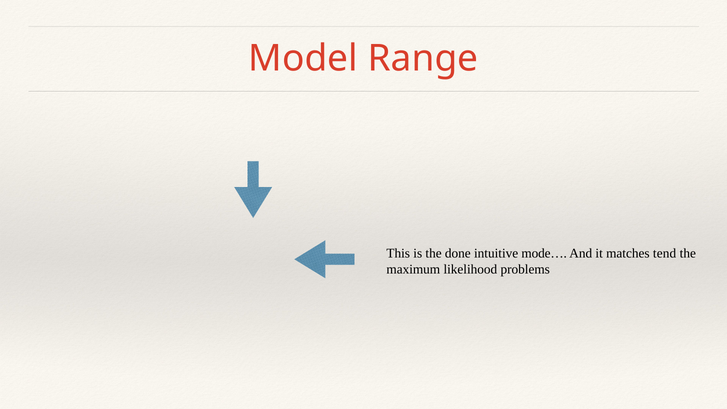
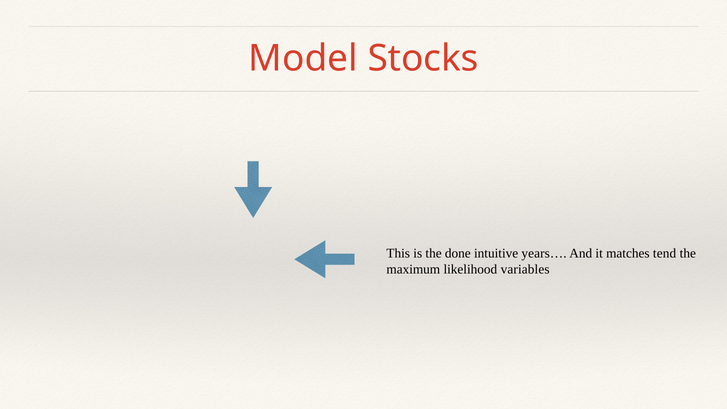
Range: Range -> Stocks
mode…: mode… -> years…
problems: problems -> variables
